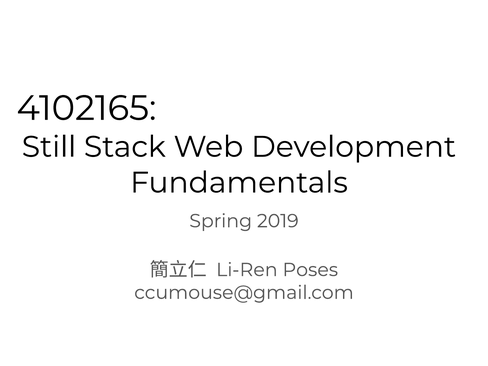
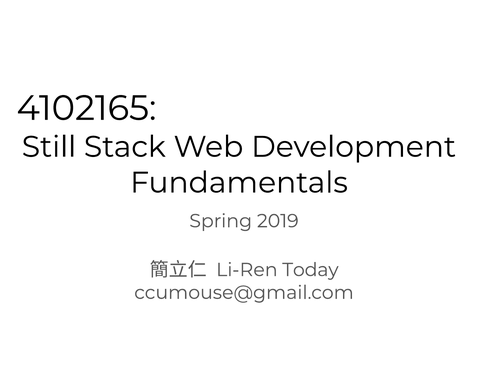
Poses: Poses -> Today
